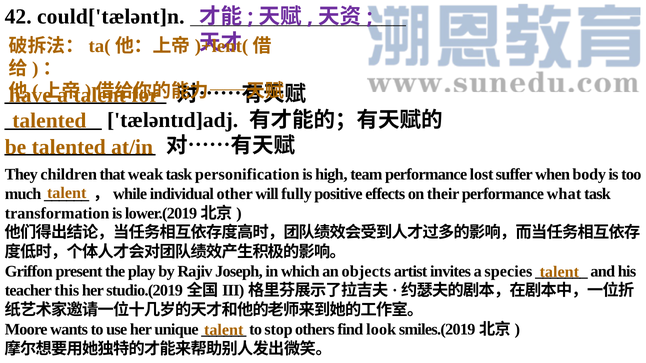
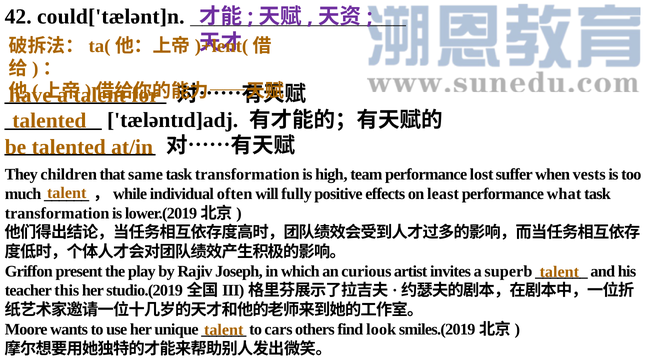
weak: weak -> same
personification at (247, 175): personification -> transformation
body: body -> vests
other: other -> often
their: their -> least
objects: objects -> curious
species: species -> superb
stop: stop -> cars
